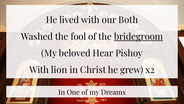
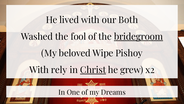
Hear: Hear -> Wipe
lion: lion -> rely
Christ underline: none -> present
